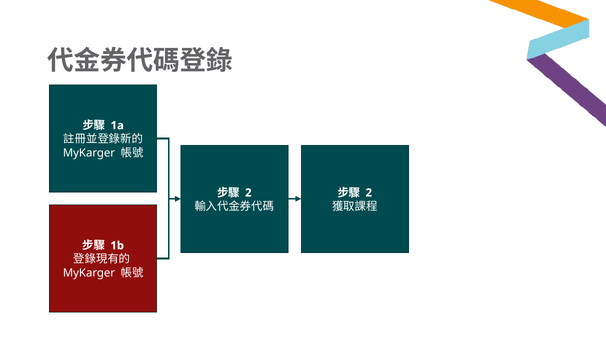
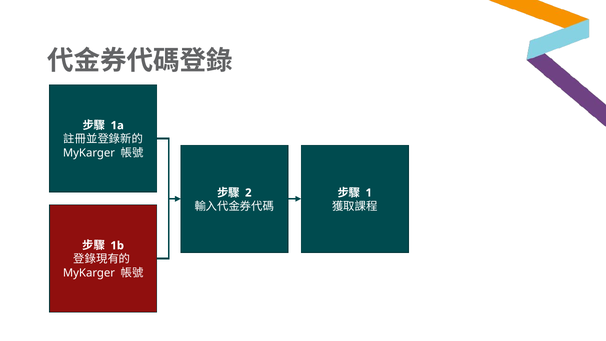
2 at (369, 193): 2 -> 1
